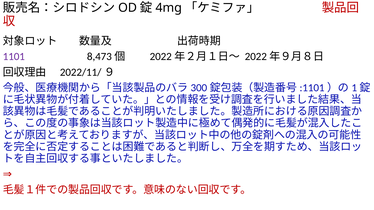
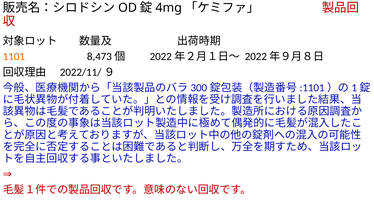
1101 colour: purple -> orange
